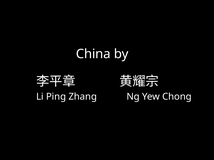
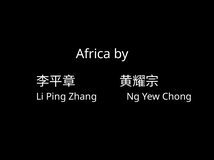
China: China -> Africa
